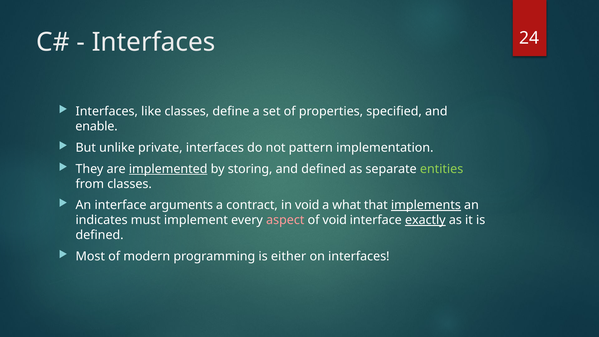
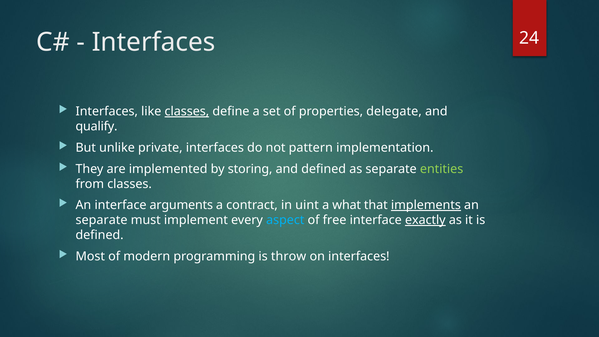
classes at (187, 111) underline: none -> present
specified: specified -> delegate
enable: enable -> qualify
implemented underline: present -> none
in void: void -> uint
indicates at (102, 220): indicates -> separate
aspect colour: pink -> light blue
of void: void -> free
either: either -> throw
